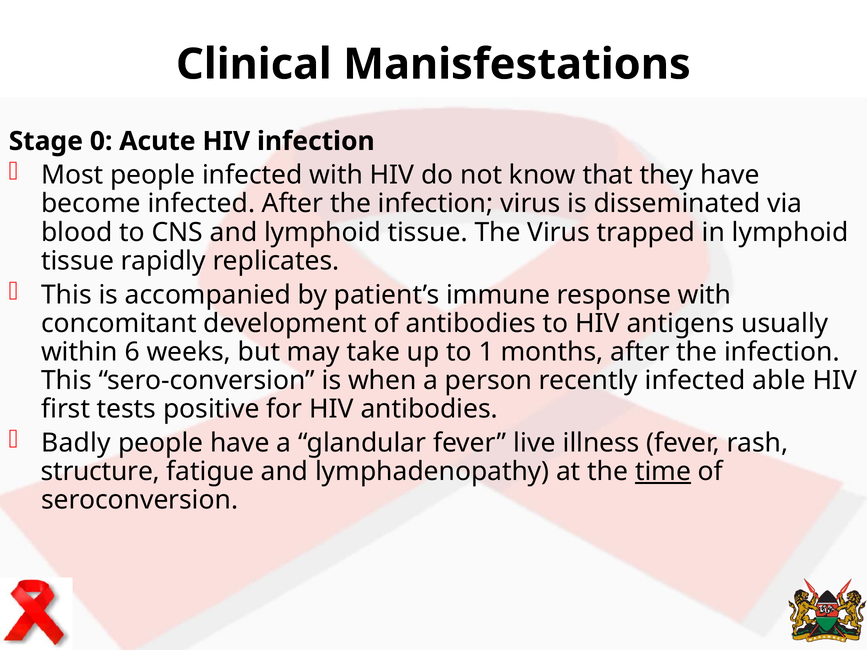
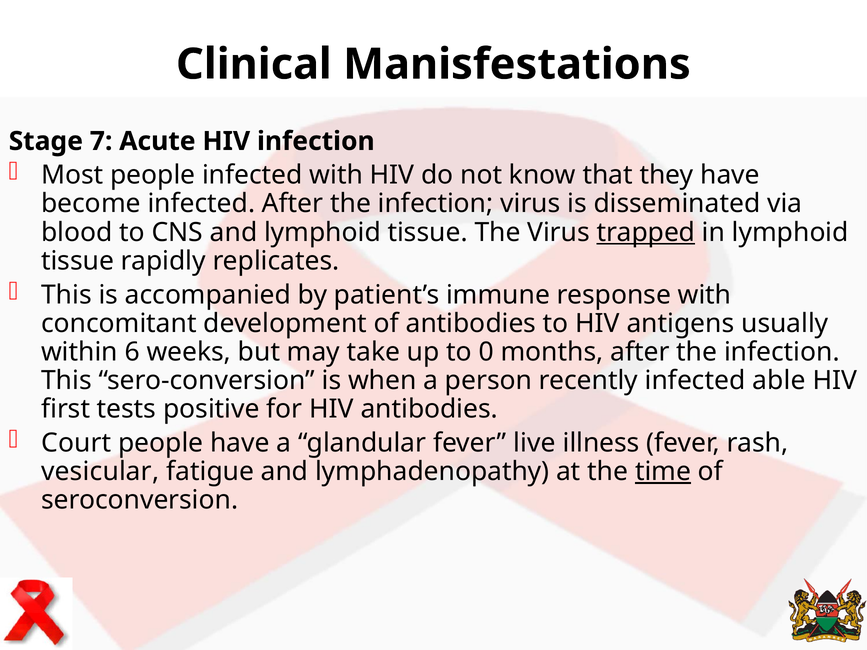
0: 0 -> 7
trapped underline: none -> present
1: 1 -> 0
Badly: Badly -> Court
structure: structure -> vesicular
